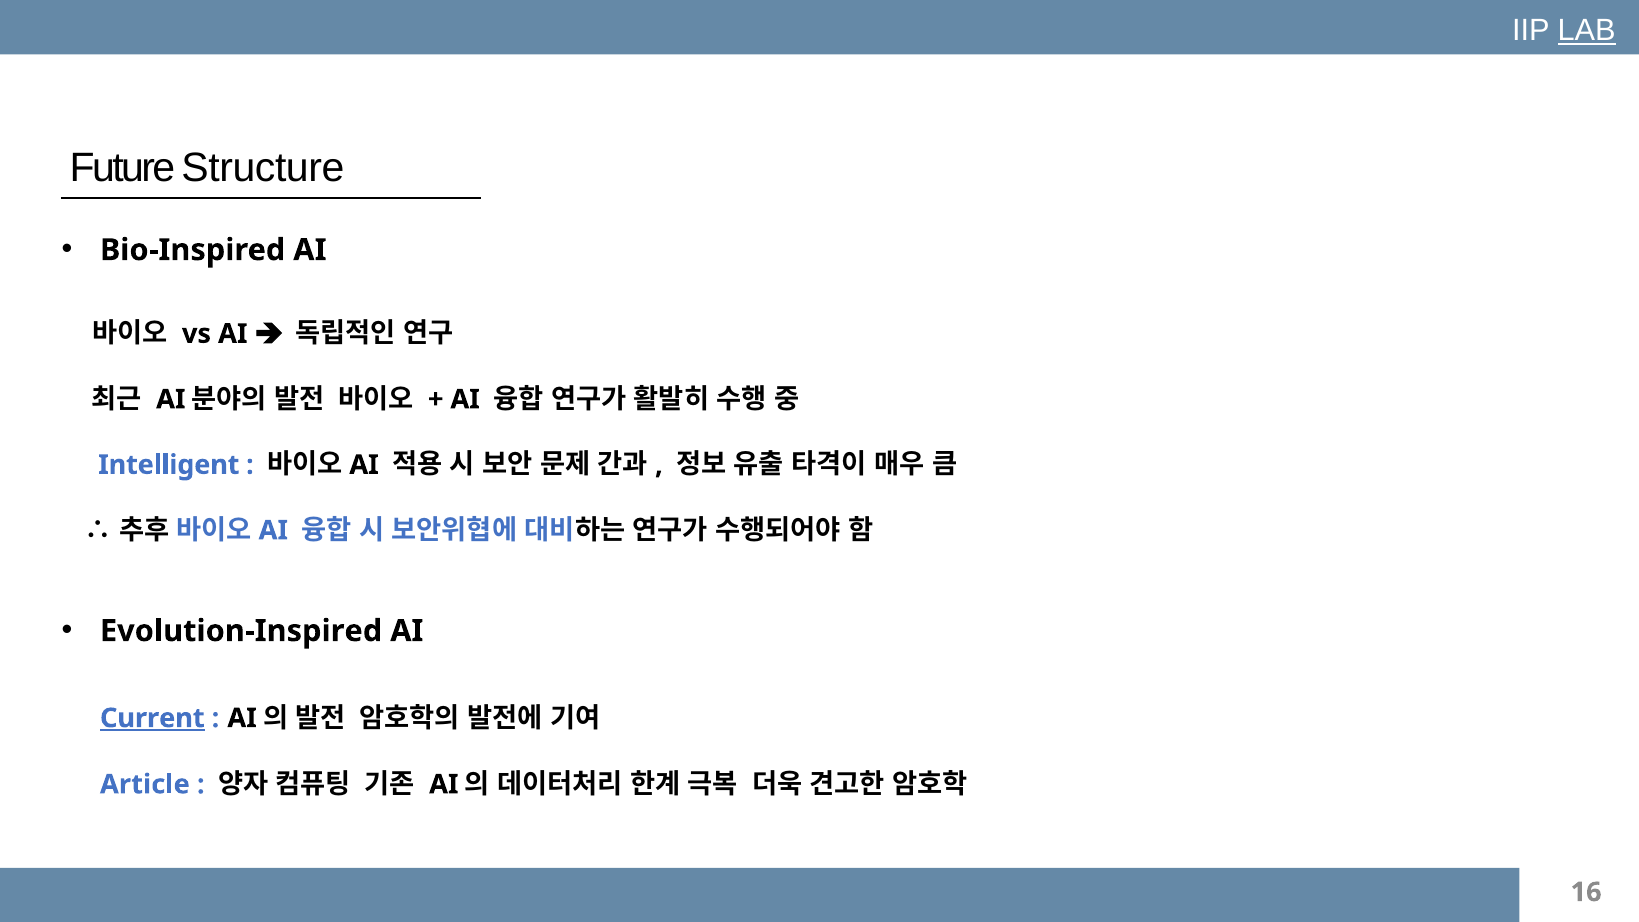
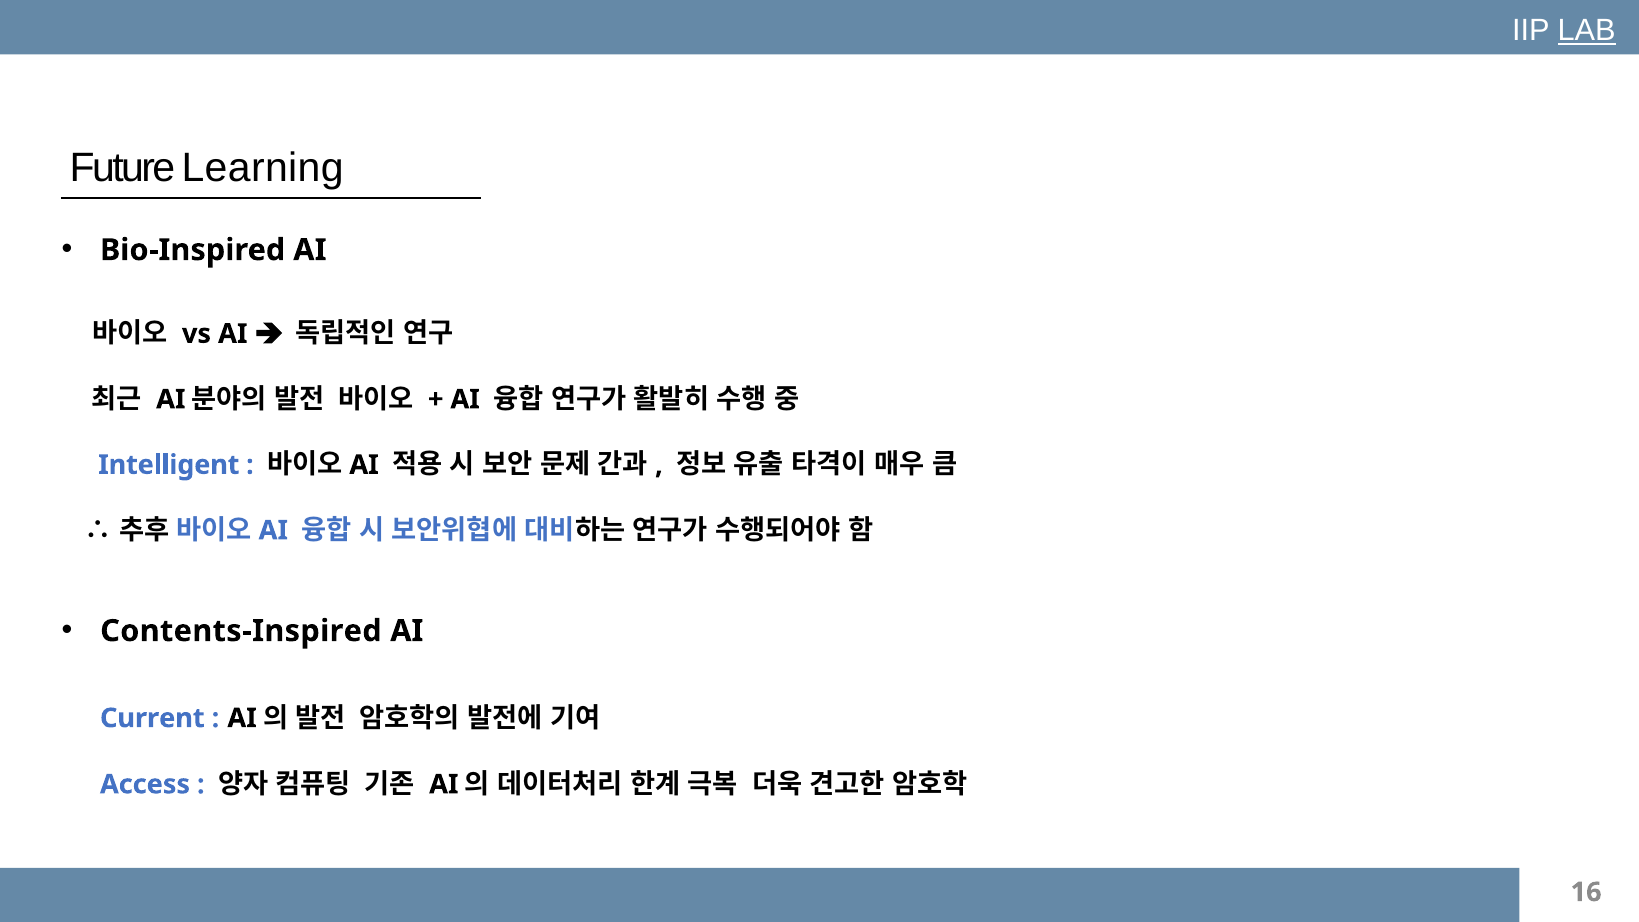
Structure: Structure -> Learning
Evolution-Inspired: Evolution-Inspired -> Contents-Inspired
Current underline: present -> none
Article: Article -> Access
